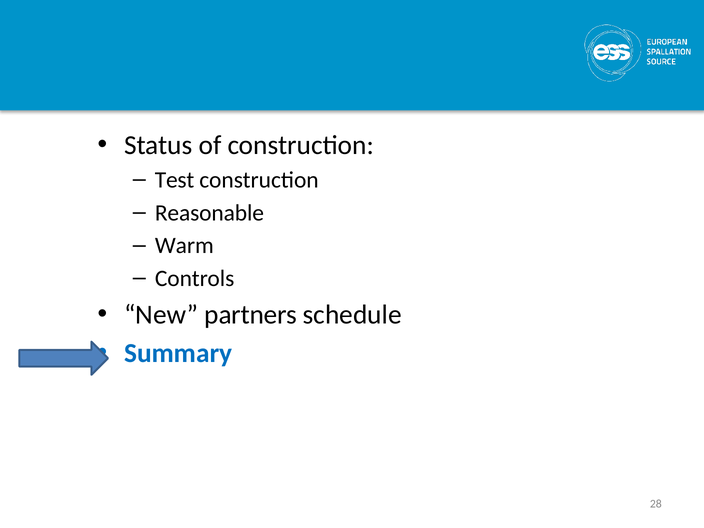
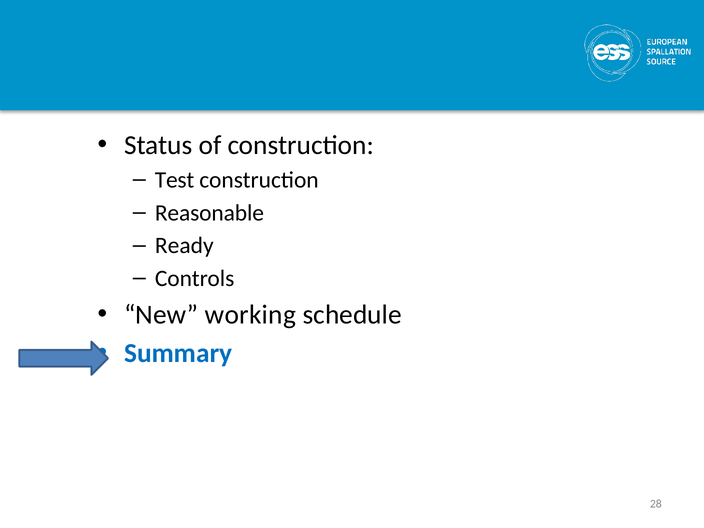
Warm: Warm -> Ready
partners: partners -> working
